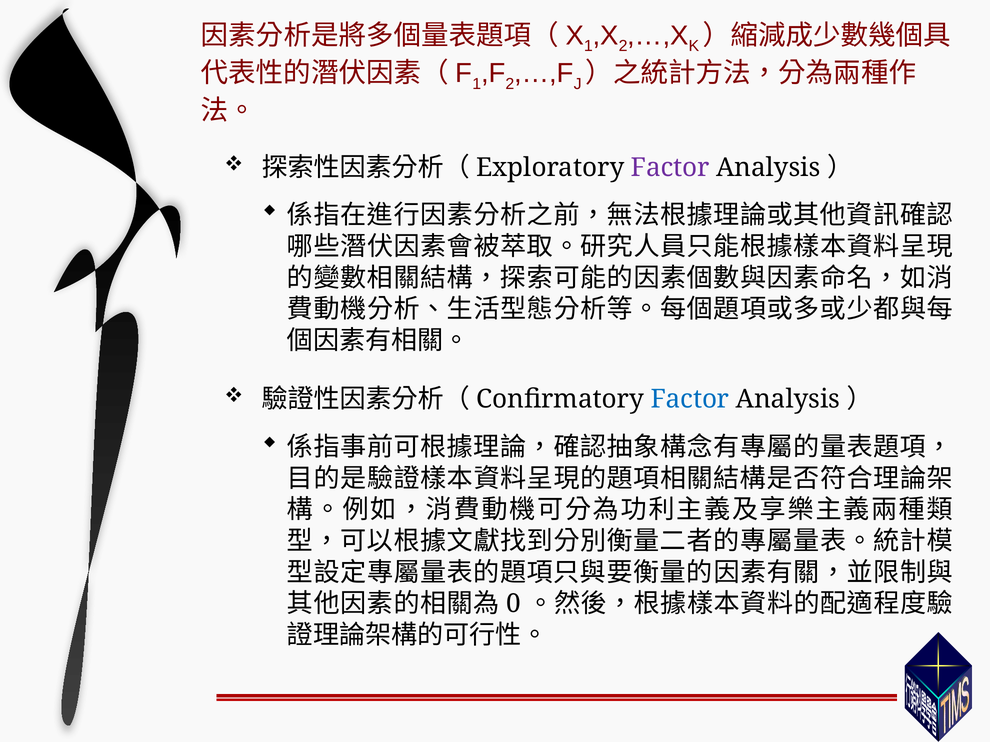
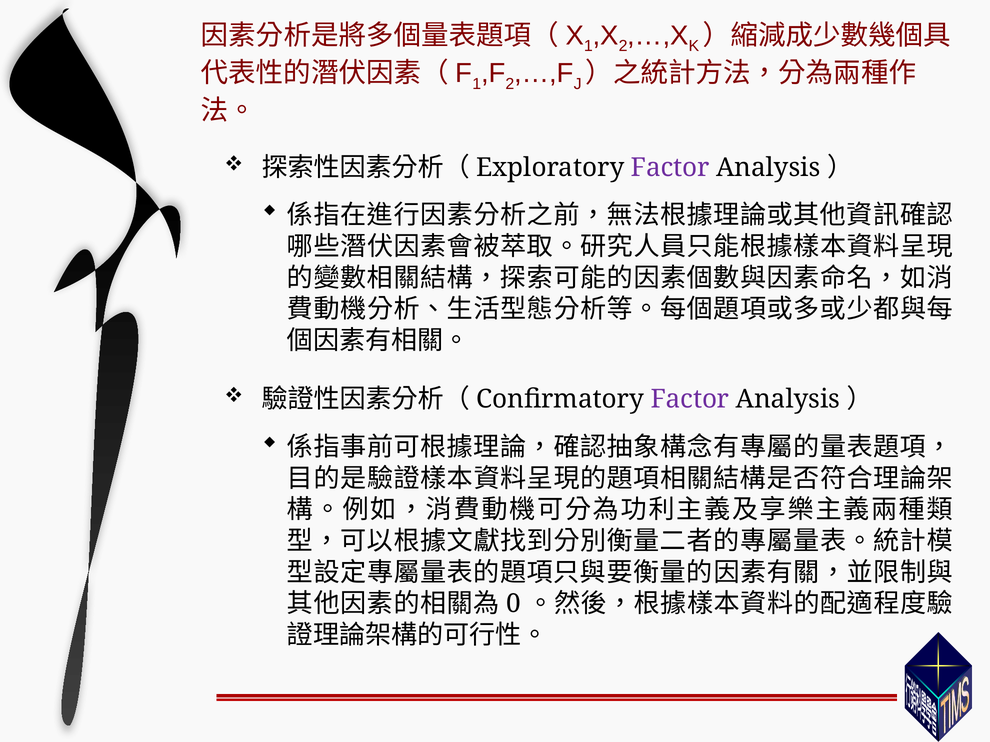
Factor at (690, 400) colour: blue -> purple
